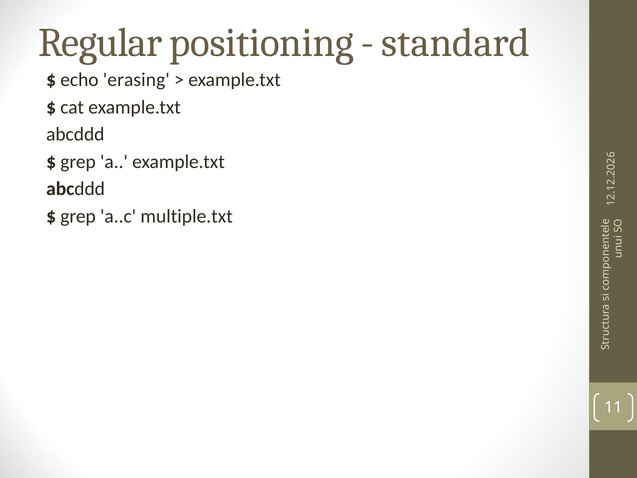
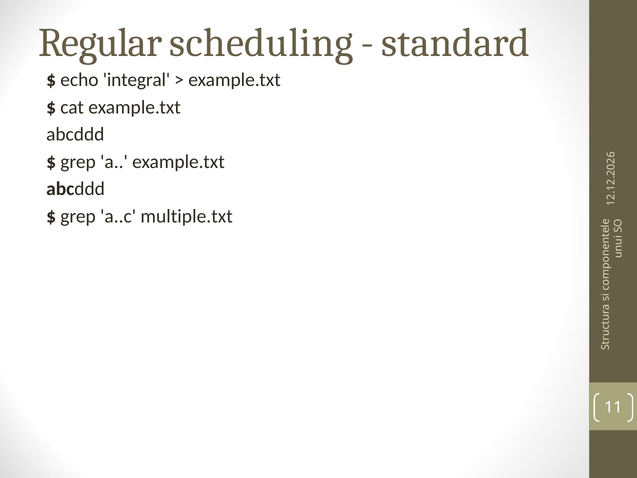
positioning: positioning -> scheduling
erasing: erasing -> integral
